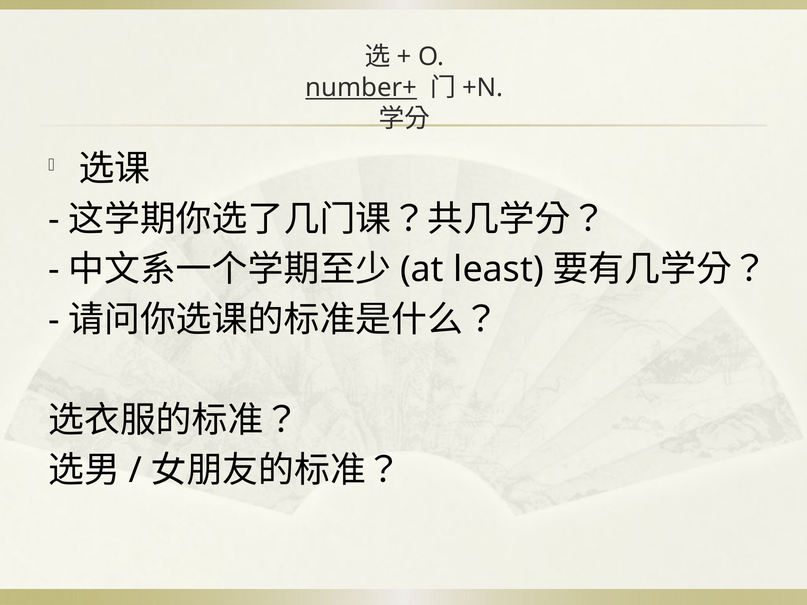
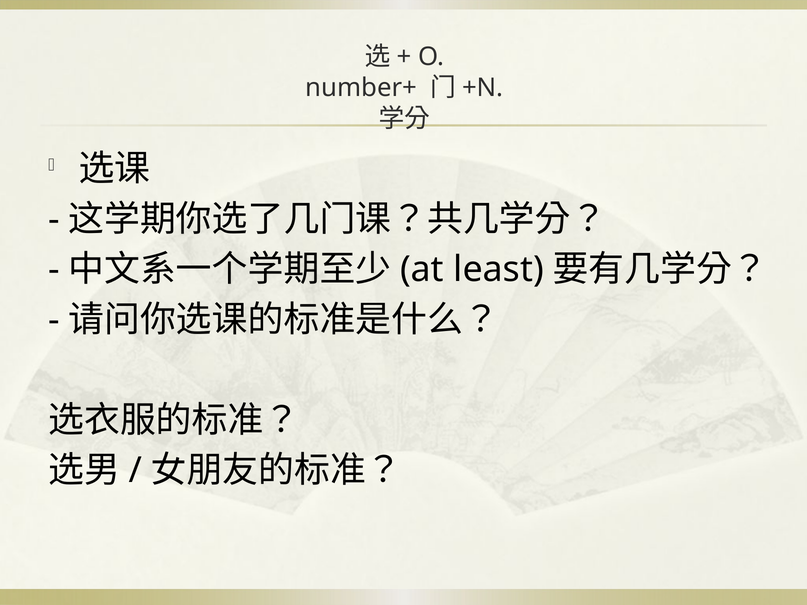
number+ underline: present -> none
